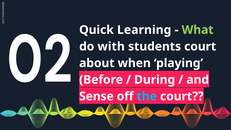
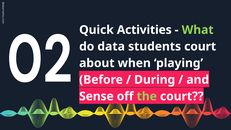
Learning: Learning -> Activities
do with: with -> data
the at (147, 96) colour: light blue -> light green
